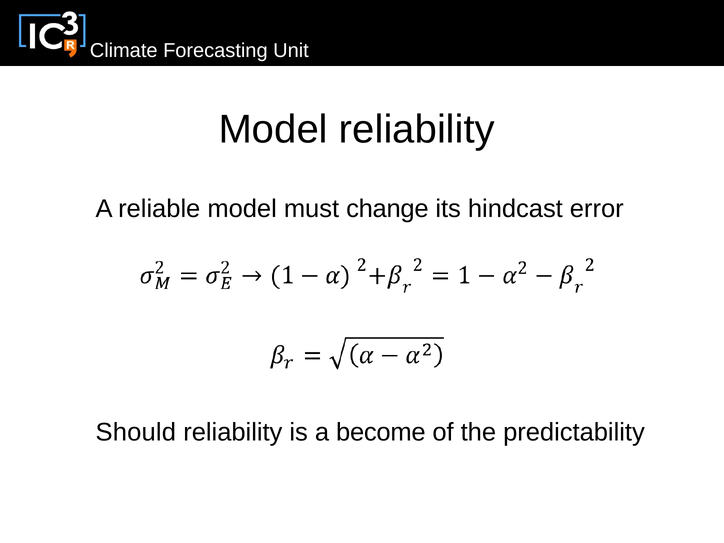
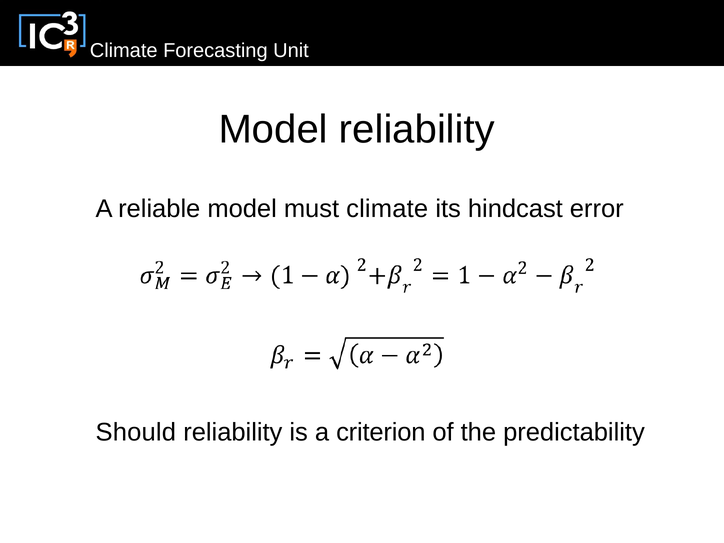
must change: change -> climate
become: become -> criterion
